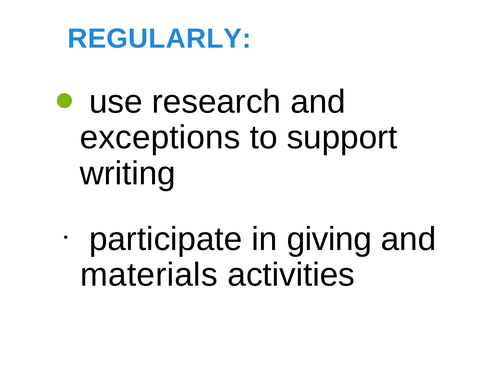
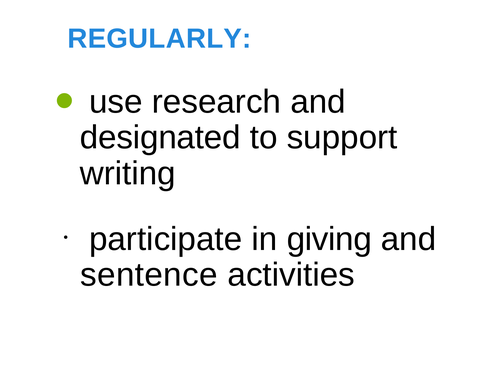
exceptions: exceptions -> designated
materials: materials -> sentence
